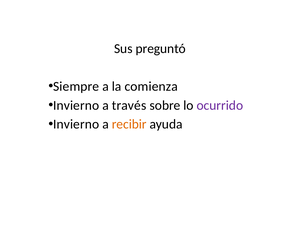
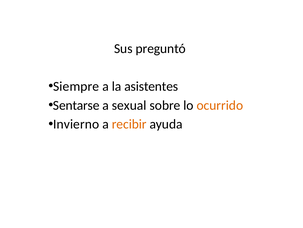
comienza: comienza -> asistentes
Invierno at (76, 105): Invierno -> Sentarse
través: través -> sexual
ocurrido colour: purple -> orange
